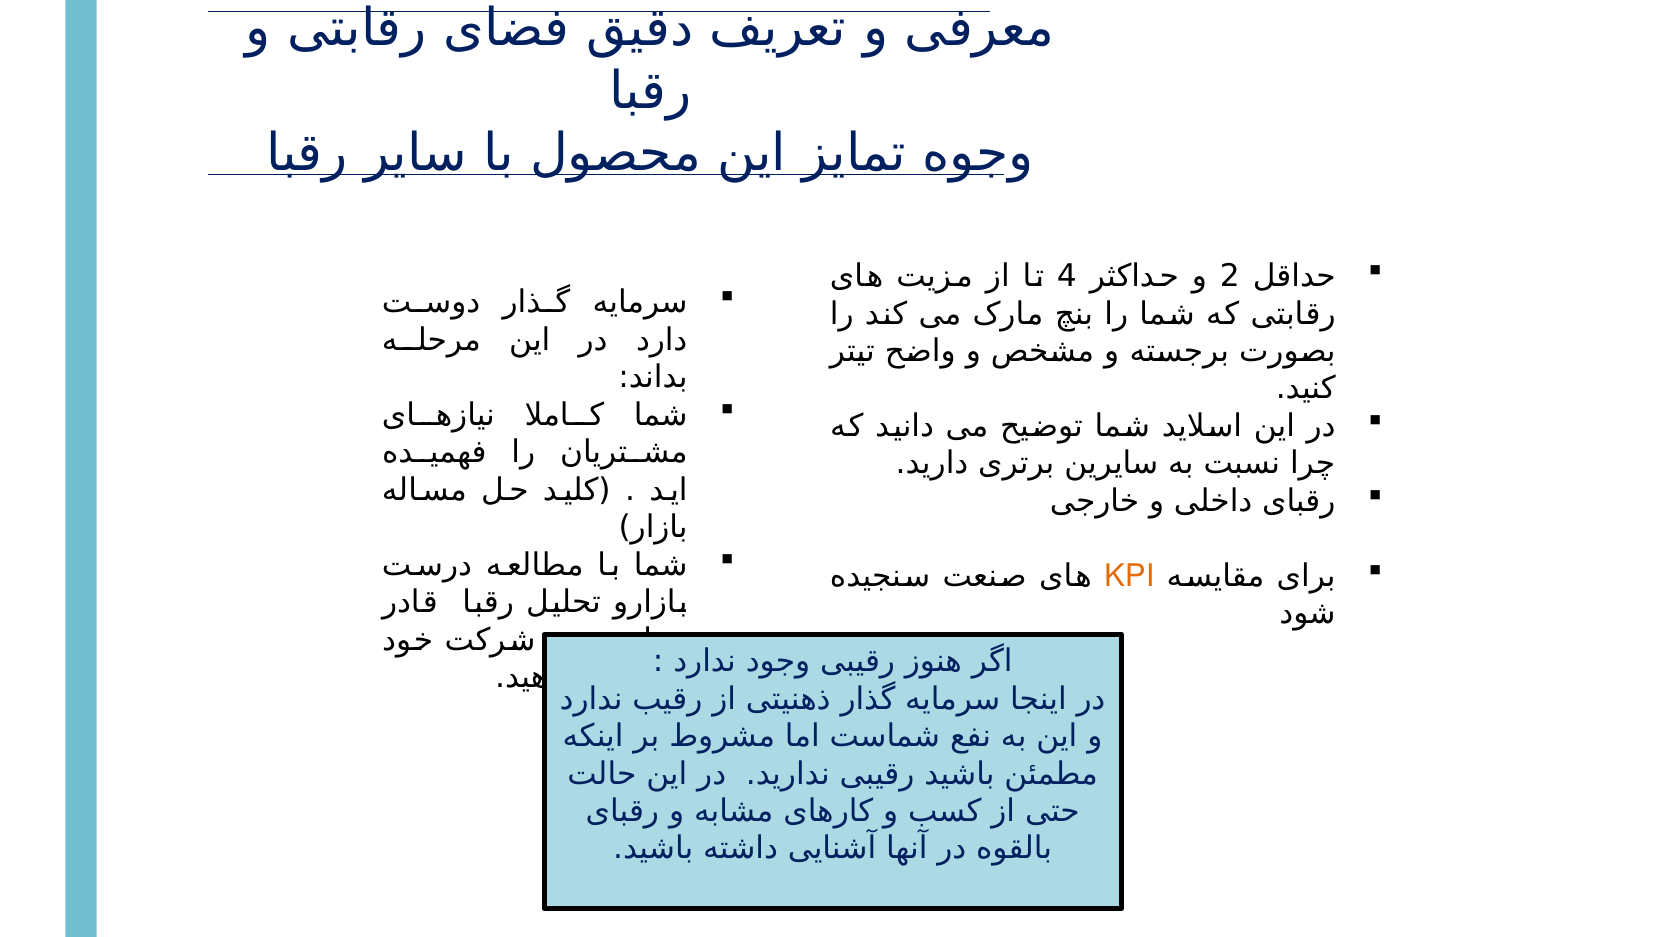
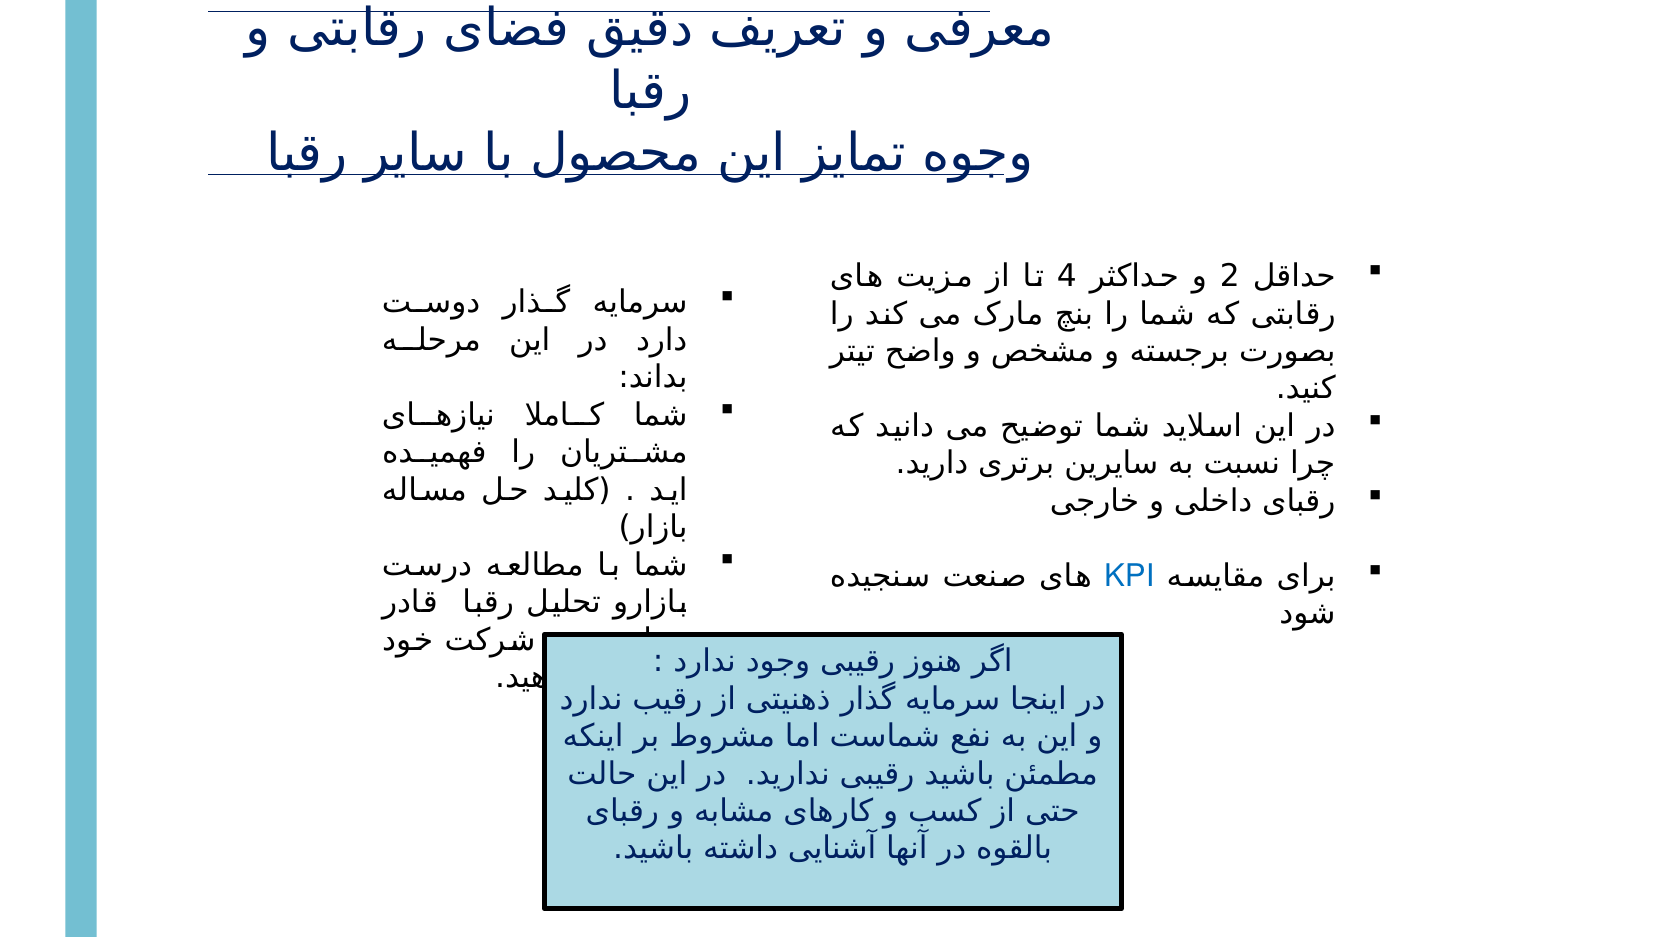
KPI colour: orange -> blue
